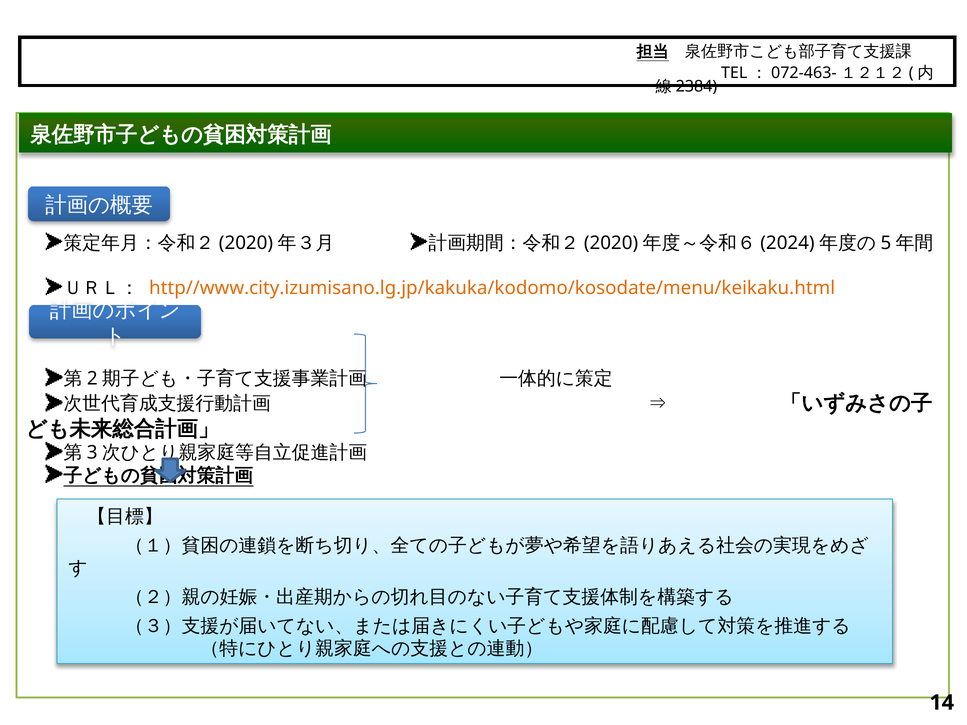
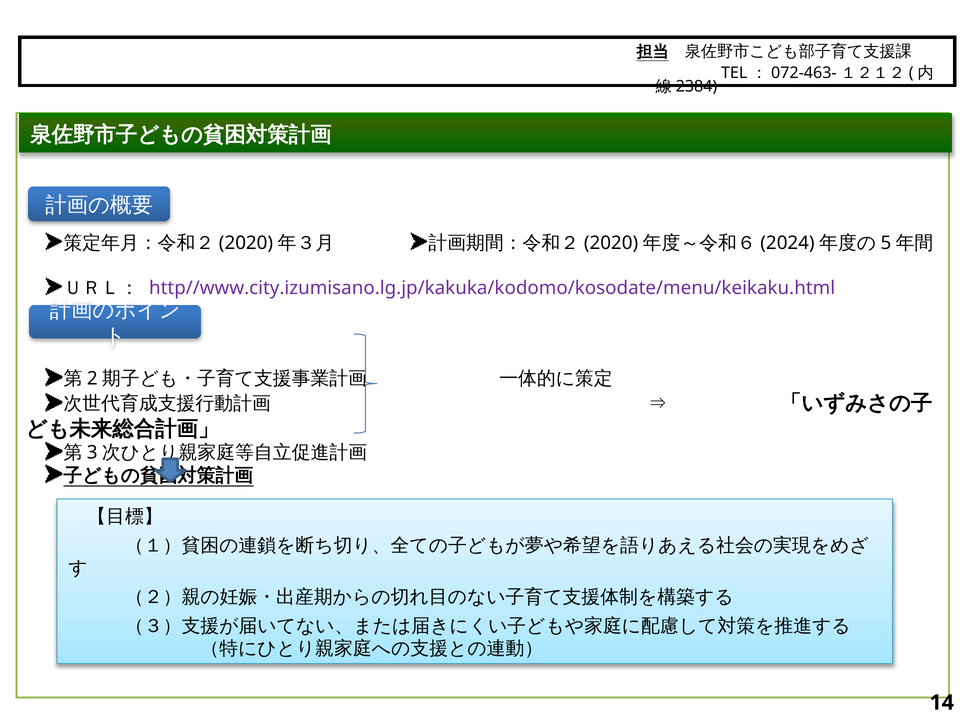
http//www.city.izumisano.lg.jp/kakuka/kodomo/kosodate/menu/keikaku.html colour: orange -> purple
